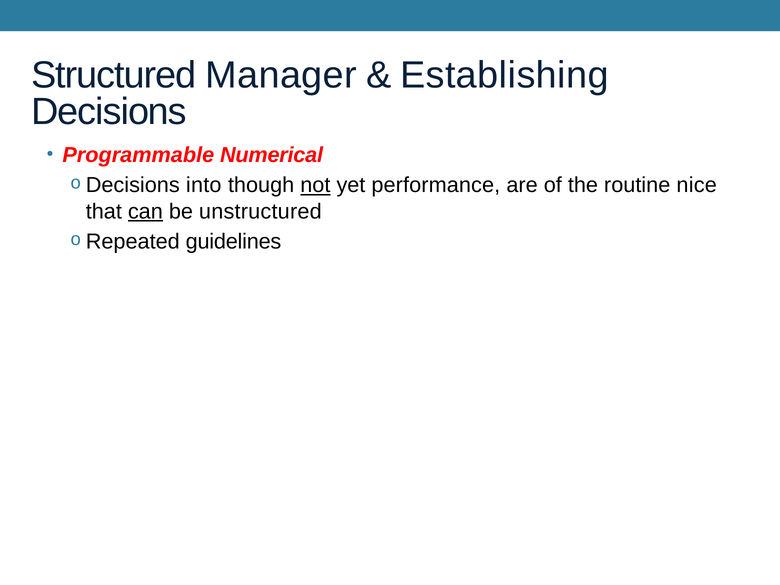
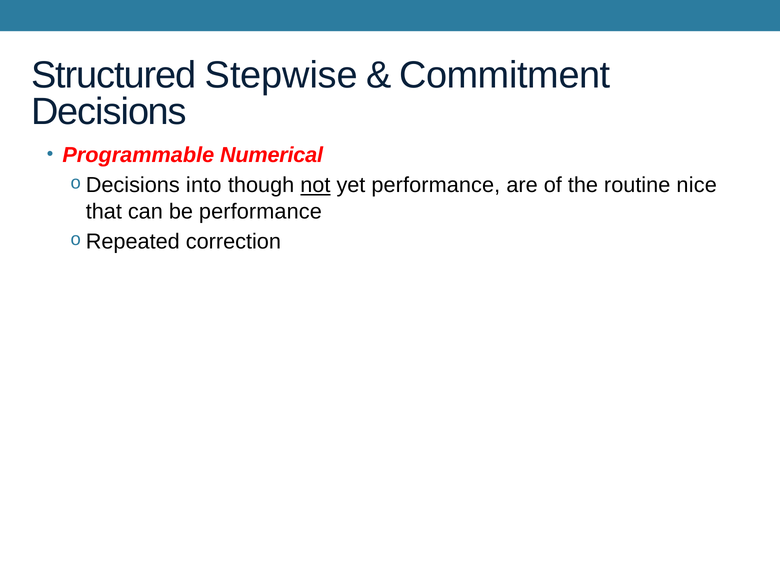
Manager: Manager -> Stepwise
Establishing: Establishing -> Commitment
can underline: present -> none
be unstructured: unstructured -> performance
guidelines: guidelines -> correction
